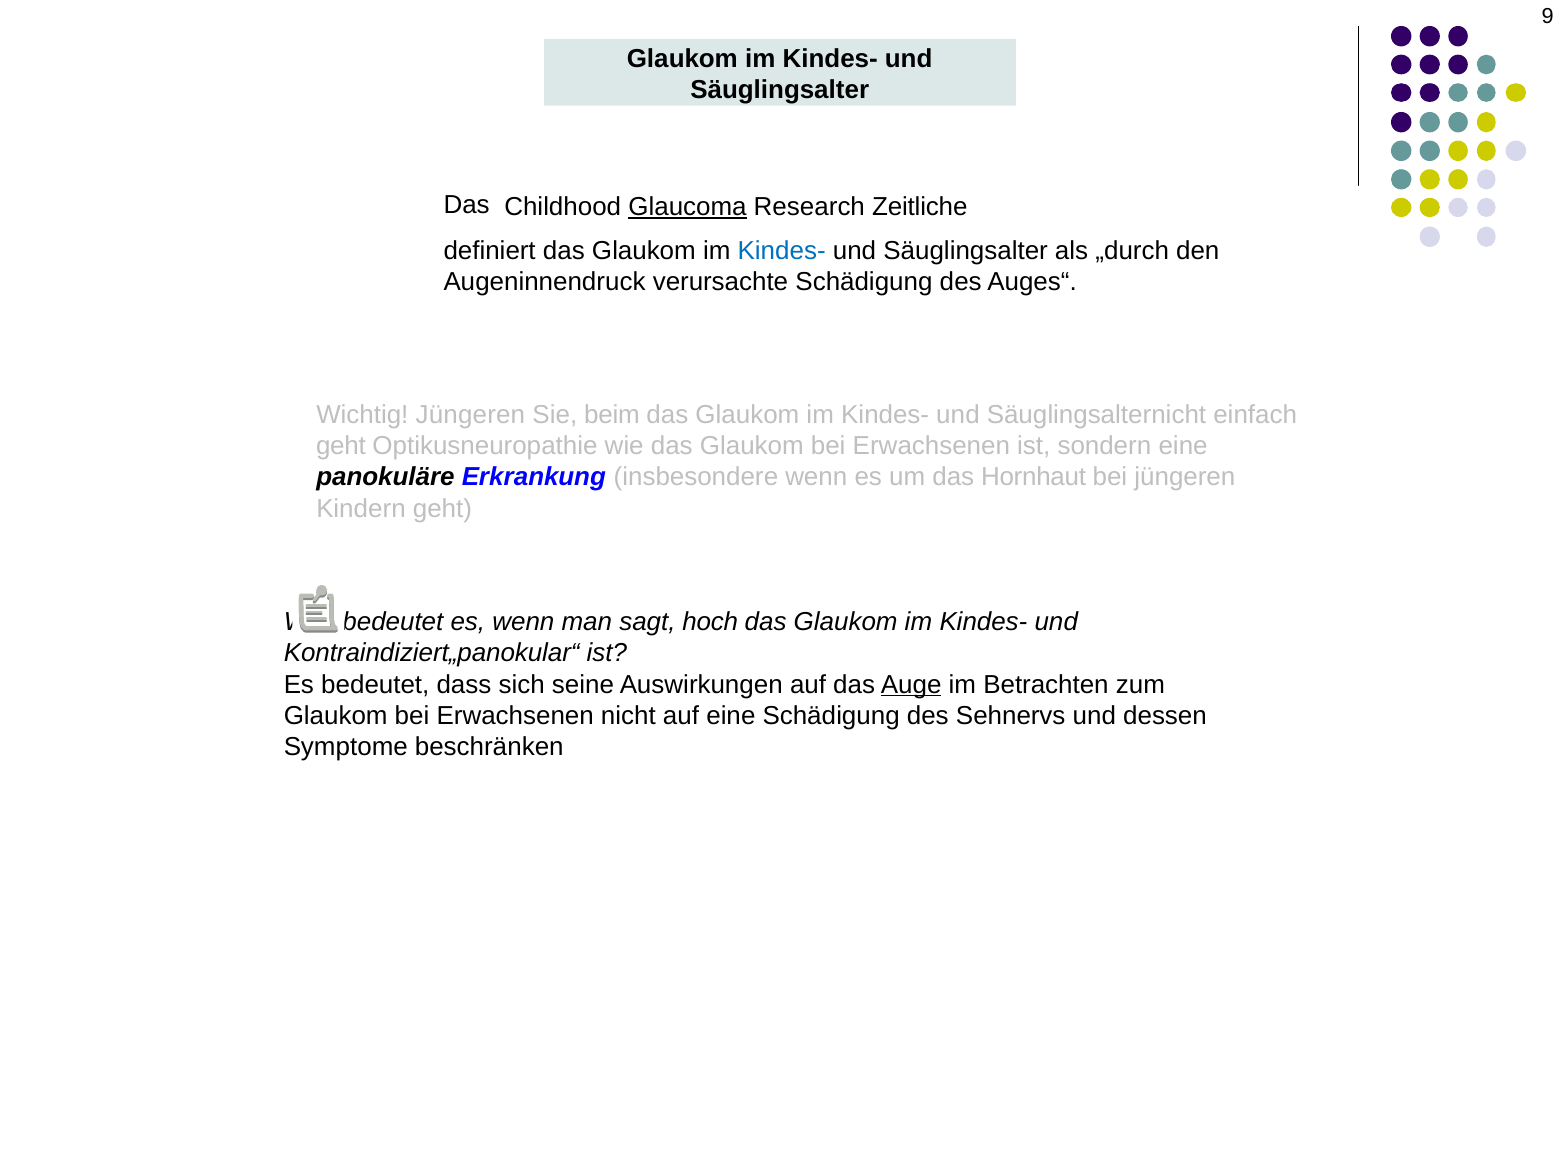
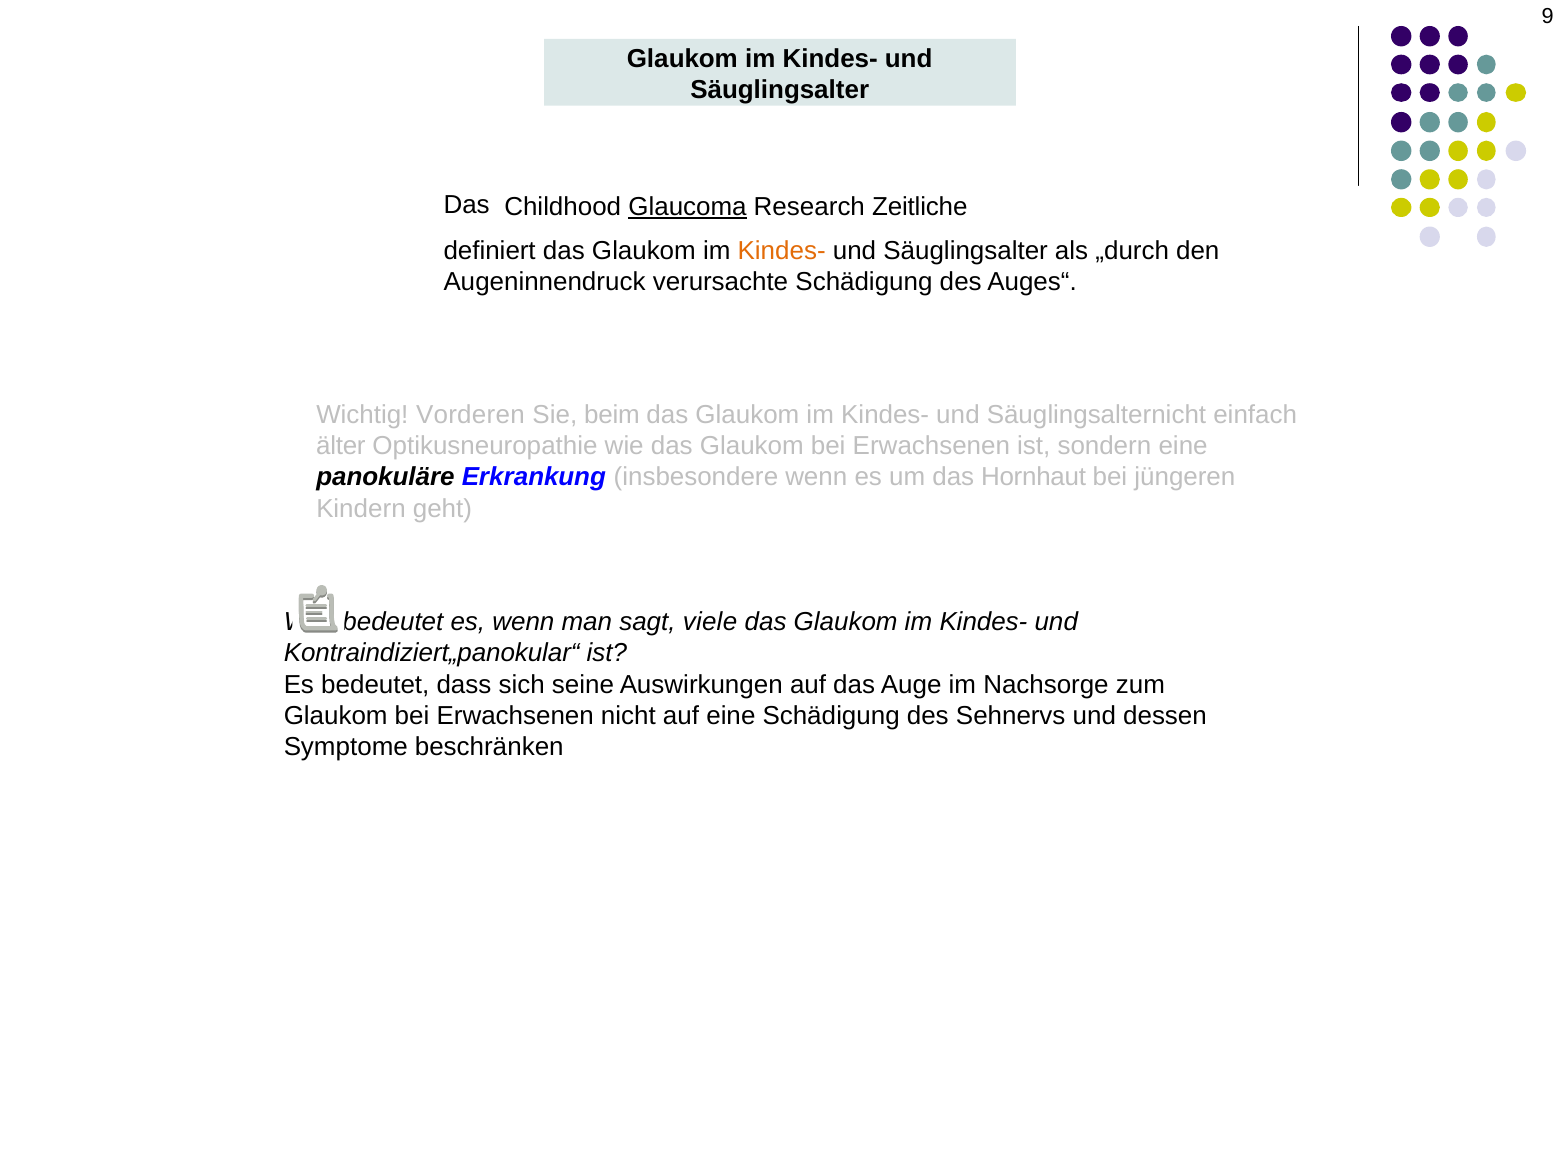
Kindes- at (782, 250) colour: blue -> orange
Wichtig Jüngeren: Jüngeren -> Vorderen
geht at (341, 446): geht -> älter
hoch: hoch -> viele
Auge underline: present -> none
Betrachten: Betrachten -> Nachsorge
